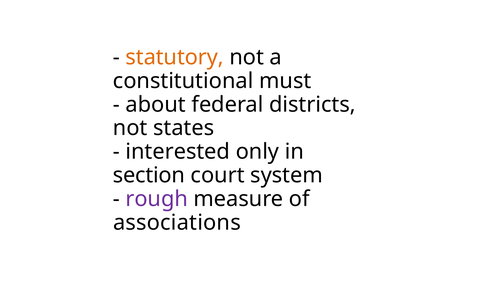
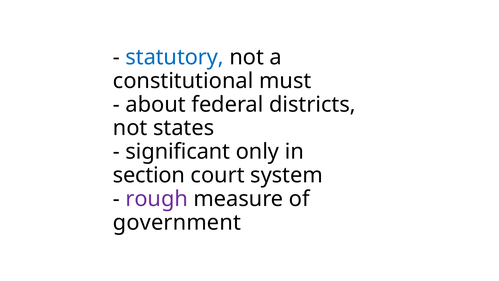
statutory colour: orange -> blue
interested: interested -> significant
associations: associations -> government
